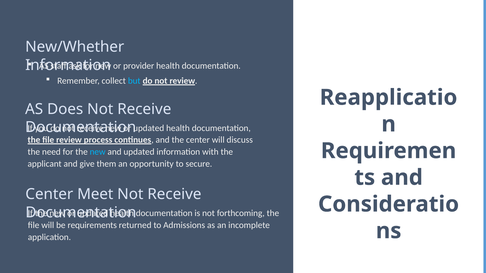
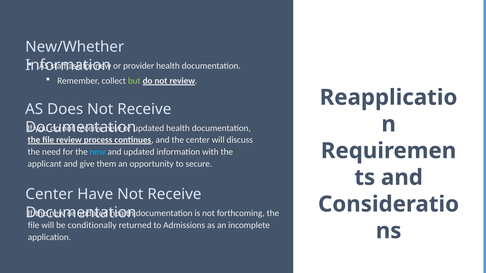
but colour: light blue -> light green
Meet: Meet -> Have
requirements: requirements -> conditionally
